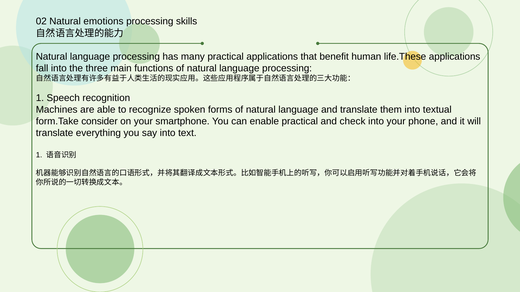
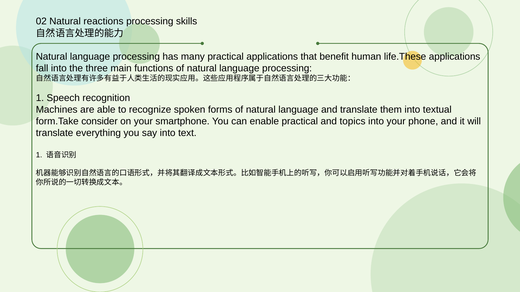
emotions: emotions -> reactions
check: check -> topics
